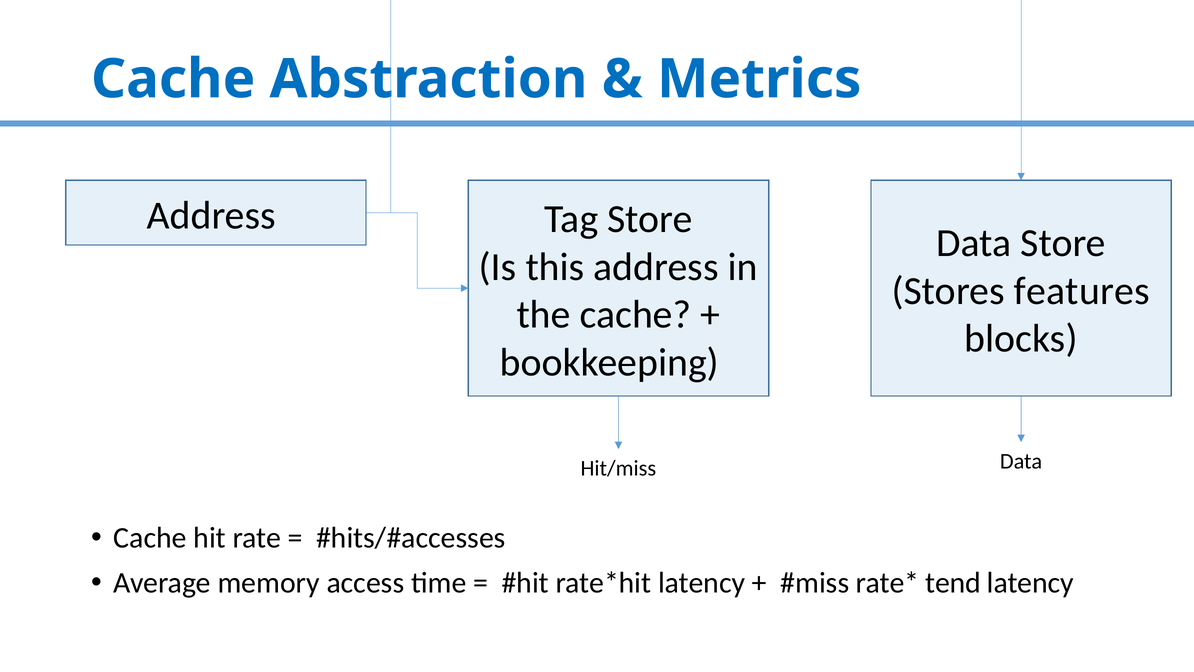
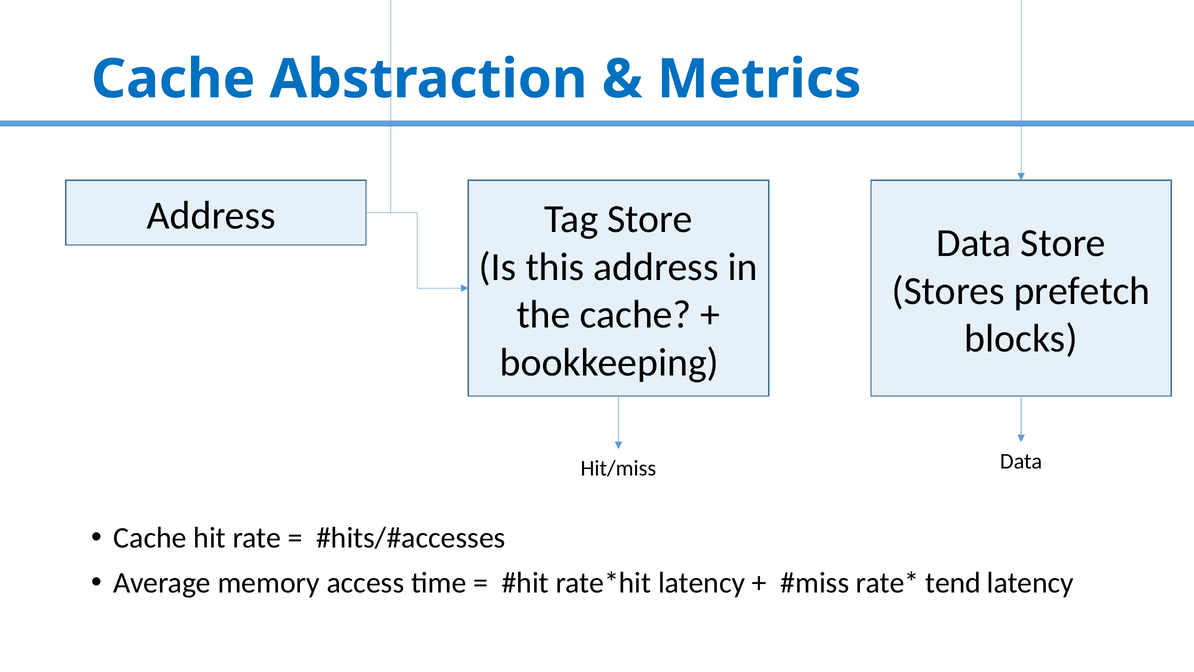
features: features -> prefetch
